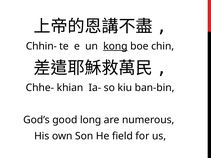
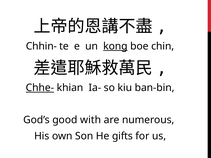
Chhe- underline: none -> present
long: long -> with
field: field -> gifts
